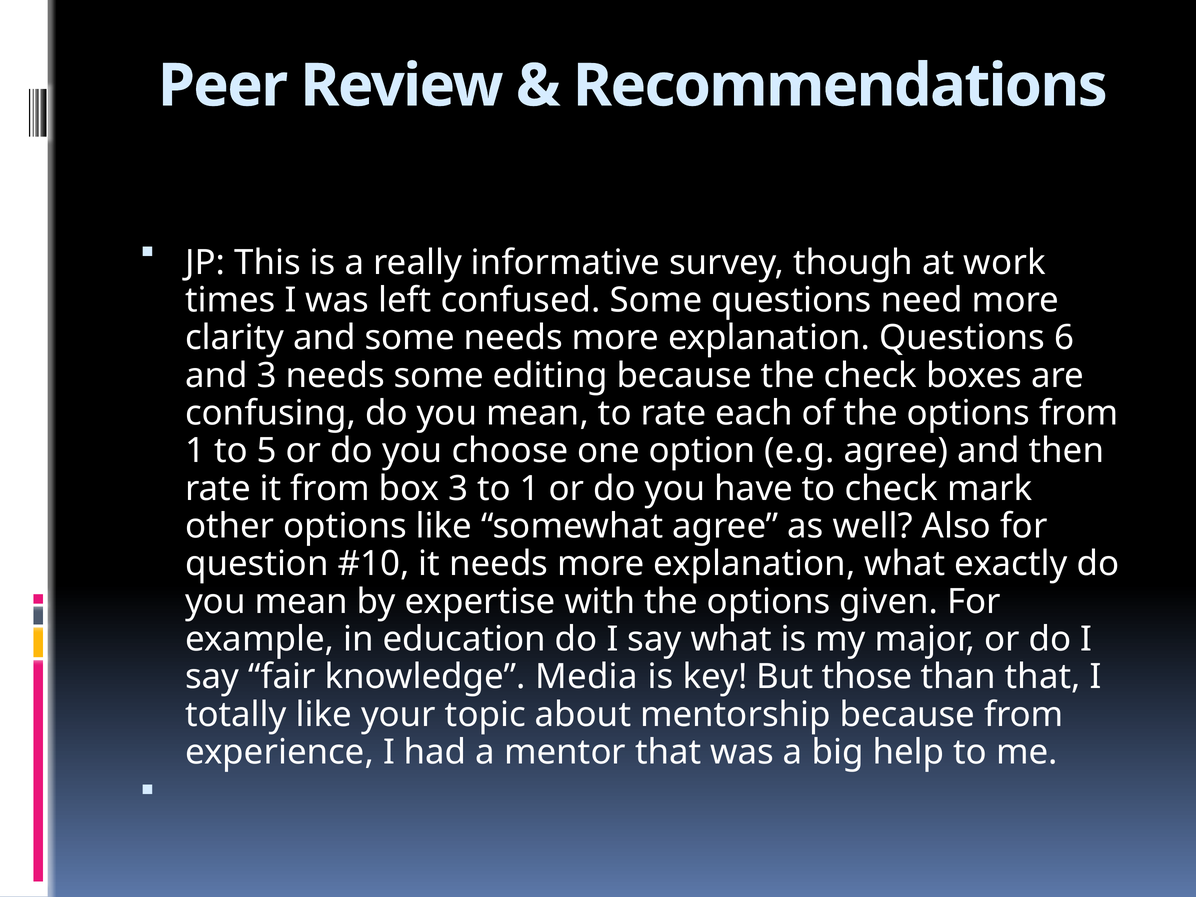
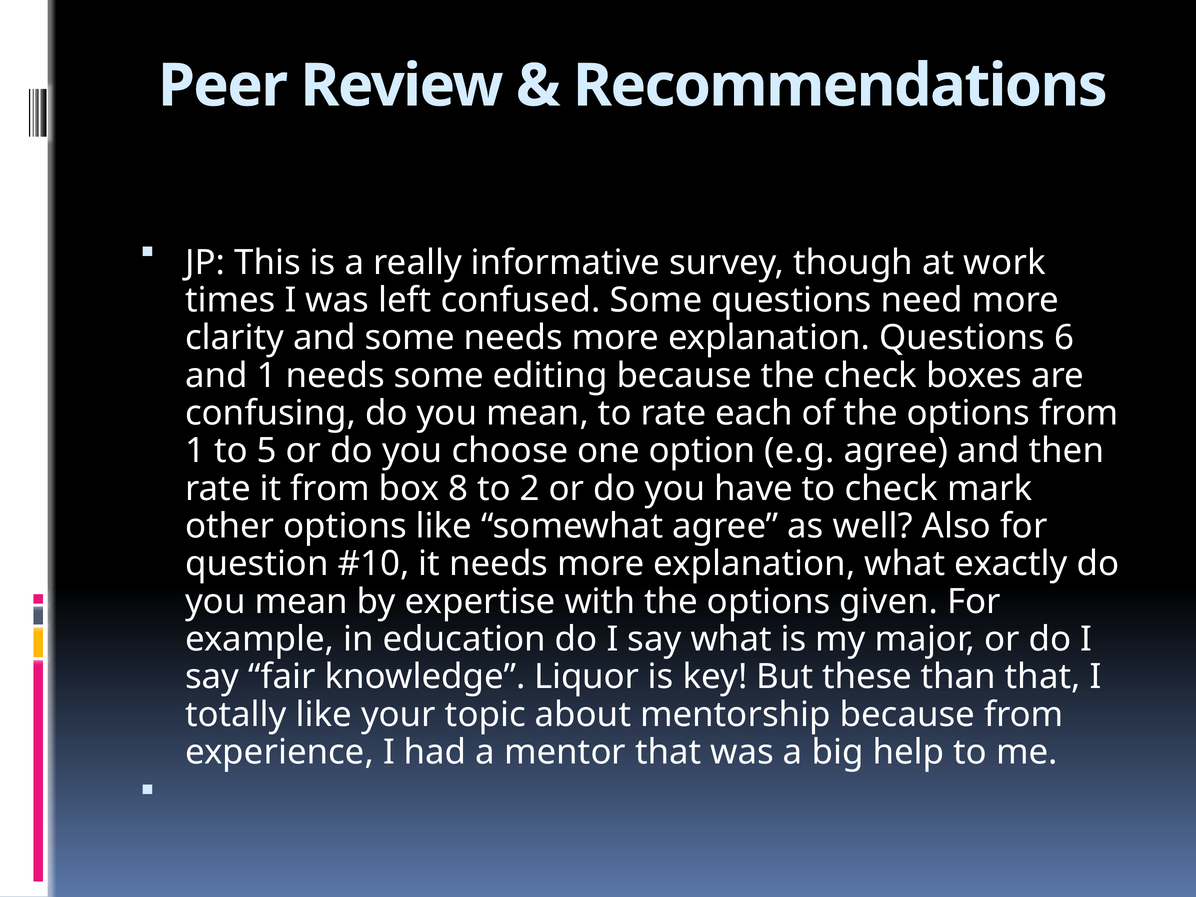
and 3: 3 -> 1
box 3: 3 -> 8
to 1: 1 -> 2
Media: Media -> Liquor
those: those -> these
